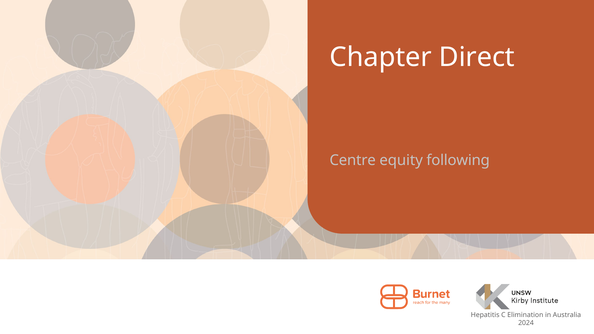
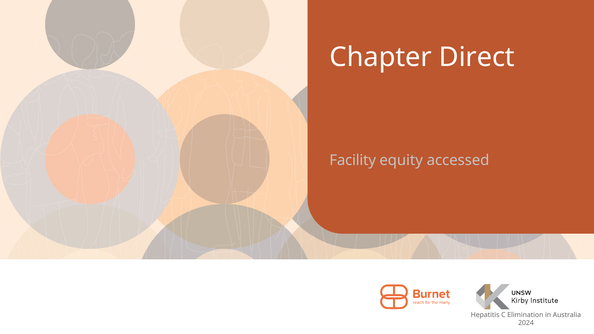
Centre: Centre -> Facility
following: following -> accessed
